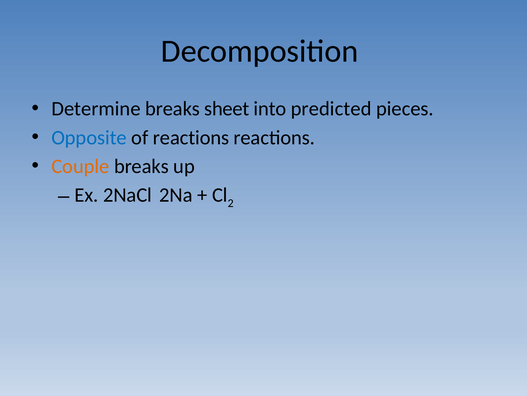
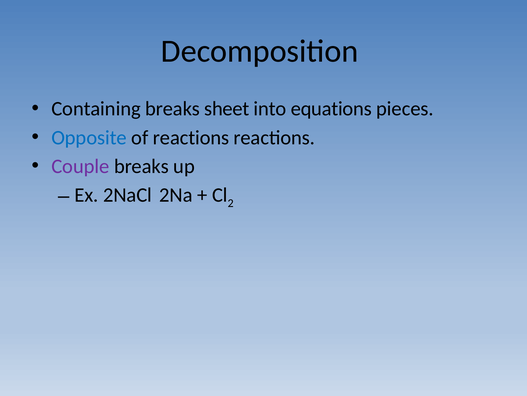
Determine: Determine -> Containing
predicted: predicted -> equations
Couple colour: orange -> purple
